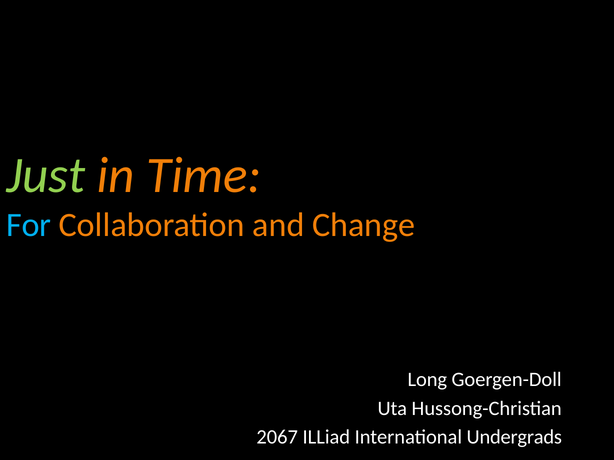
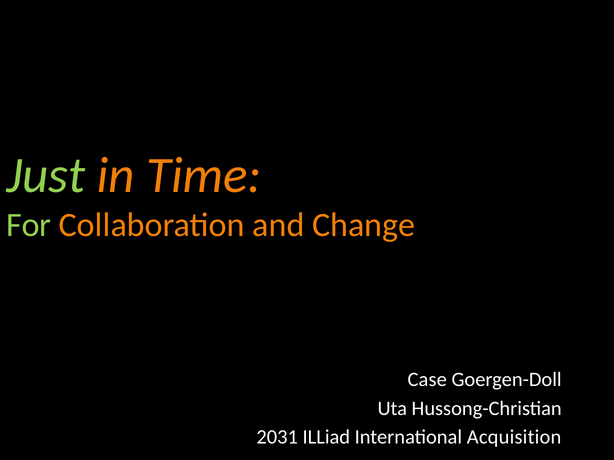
For colour: light blue -> light green
Long: Long -> Case
2067: 2067 -> 2031
Undergrads: Undergrads -> Acquisition
